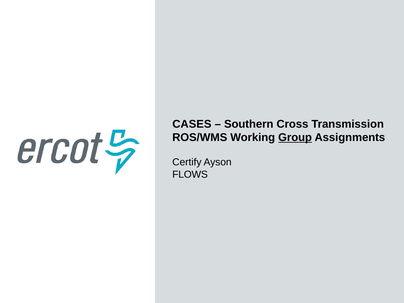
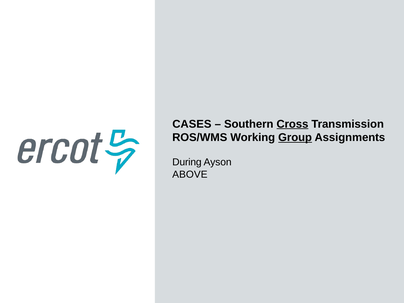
Cross underline: none -> present
Certify: Certify -> During
FLOWS: FLOWS -> ABOVE
